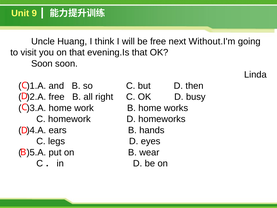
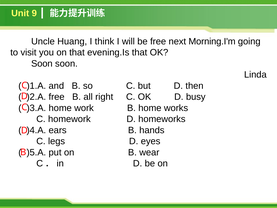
Without.I'm: Without.I'm -> Morning.I'm
